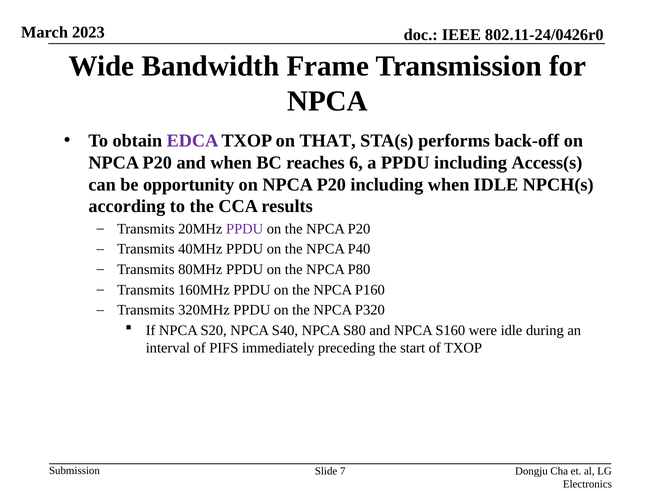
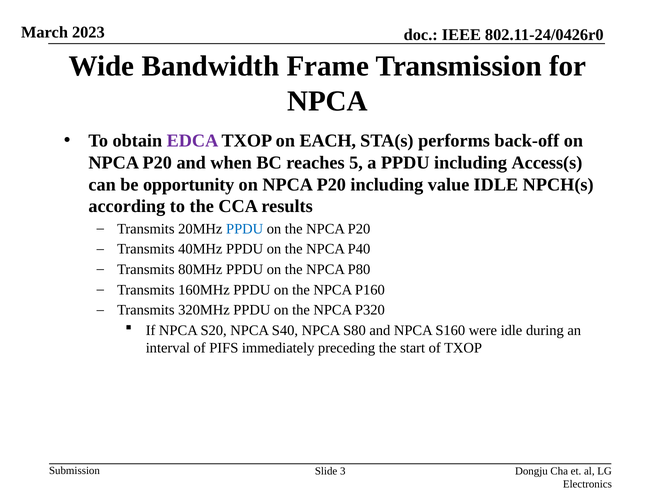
THAT: THAT -> EACH
6: 6 -> 5
including when: when -> value
PPDU at (245, 229) colour: purple -> blue
7: 7 -> 3
